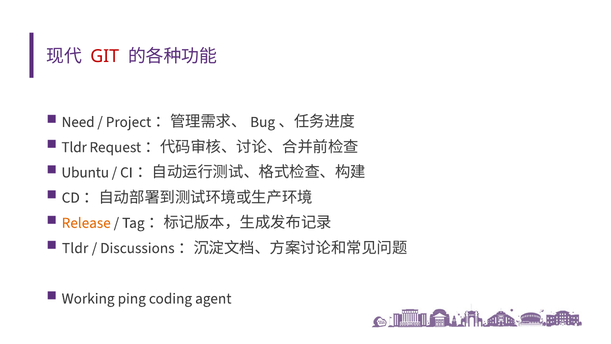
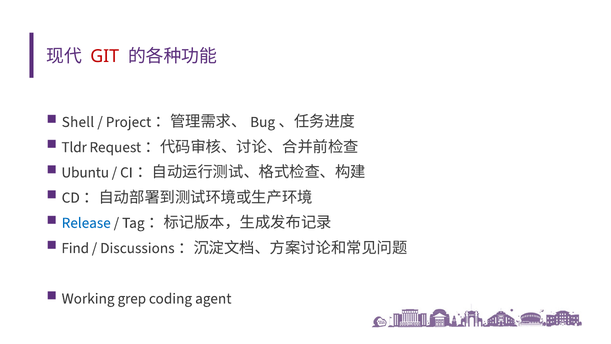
Need: Need -> Shell
Release colour: orange -> blue
Tldr at (75, 248): Tldr -> Find
ping: ping -> grep
